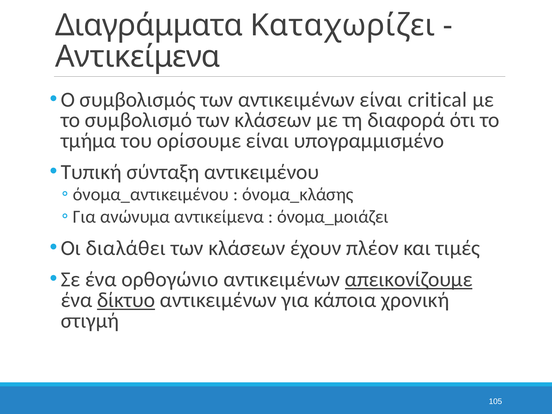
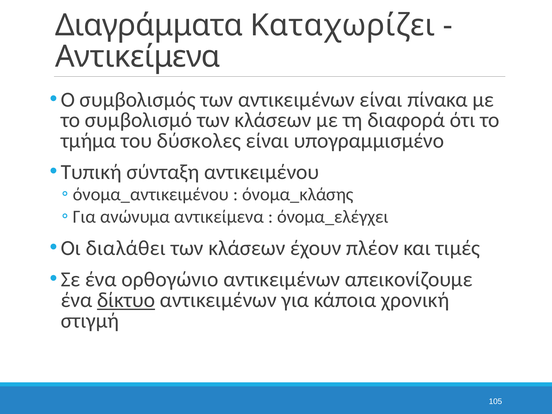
critical: critical -> πίνακα
ορίσουμε: ορίσουμε -> δύσκολες
όνομα_μοιάζει: όνομα_μοιάζει -> όνομα_ελέγχει
απεικονίζουμε underline: present -> none
